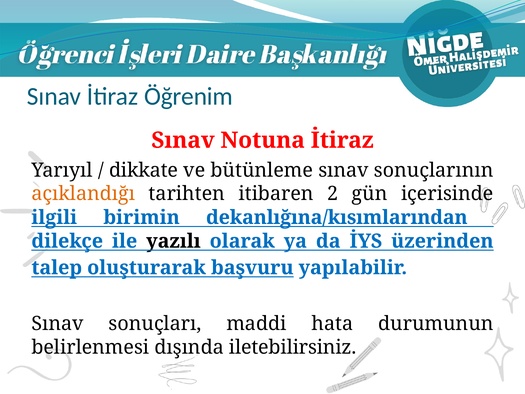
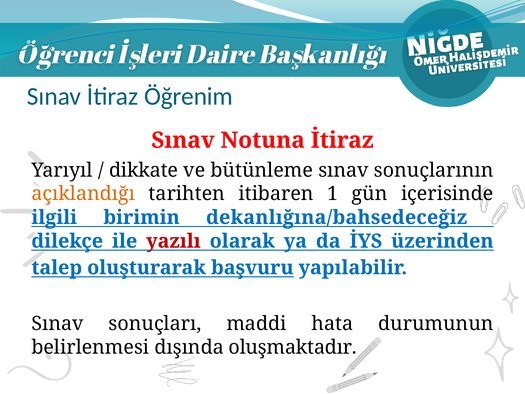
2: 2 -> 1
dekanlığına/kısımlarından: dekanlığına/kısımlarından -> dekanlığına/bahsedeceğiz
yazılı colour: black -> red
iletebilirsiniz: iletebilirsiniz -> oluşmaktadır
